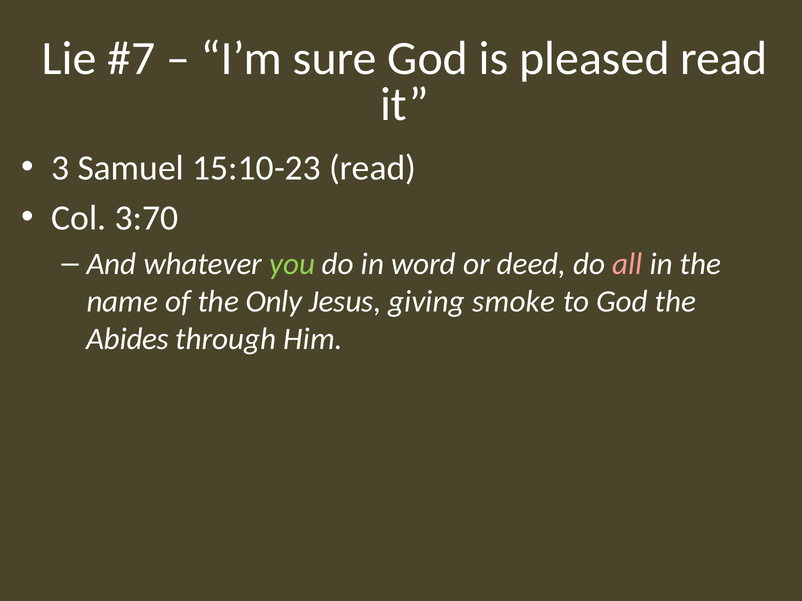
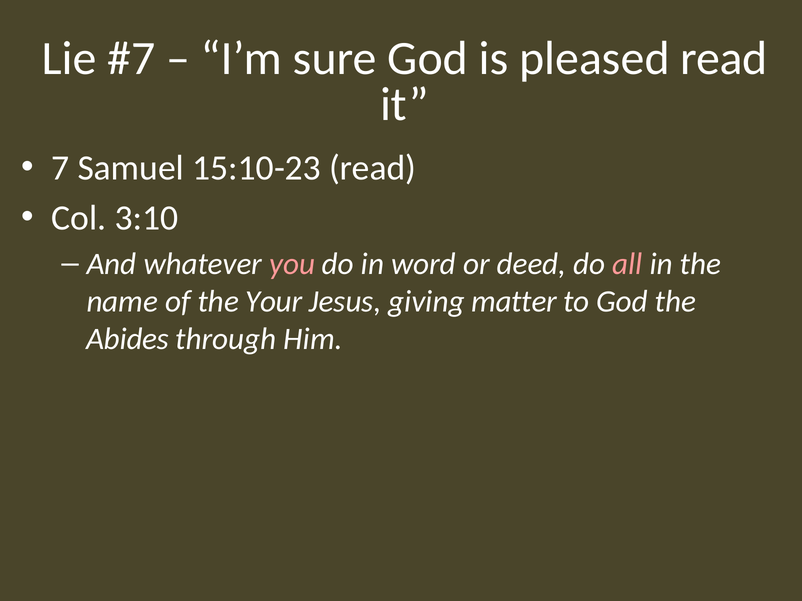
3: 3 -> 7
3:70: 3:70 -> 3:10
you colour: light green -> pink
Only: Only -> Your
smoke: smoke -> matter
